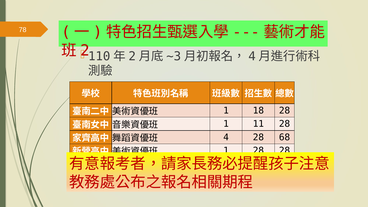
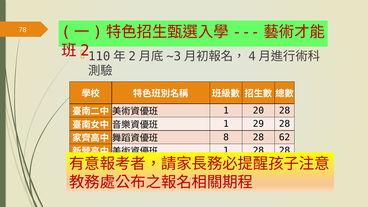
18: 18 -> 20
11: 11 -> 29
4: 4 -> 8
68: 68 -> 62
